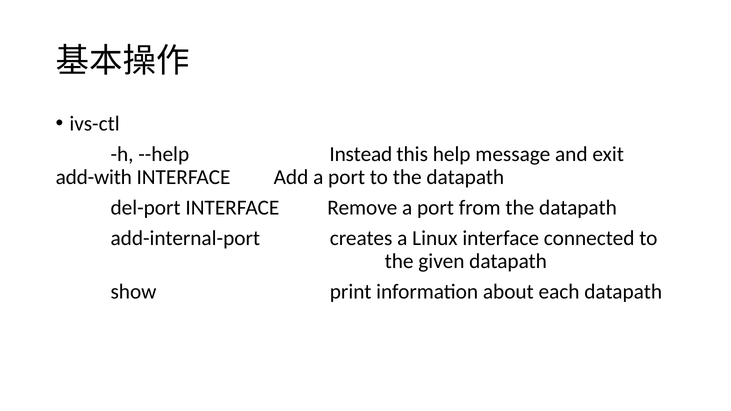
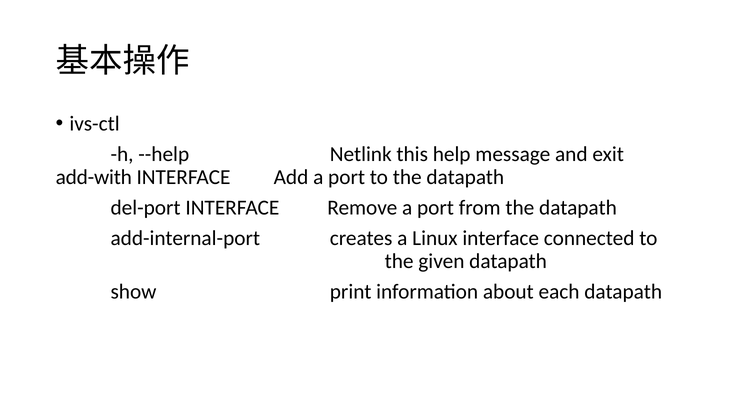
Instead: Instead -> Netlink
